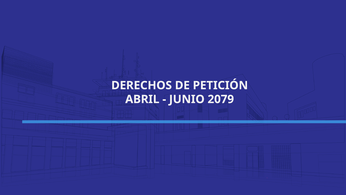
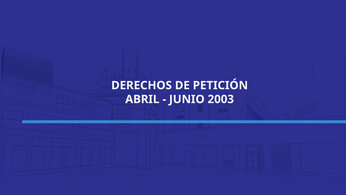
2079: 2079 -> 2003
